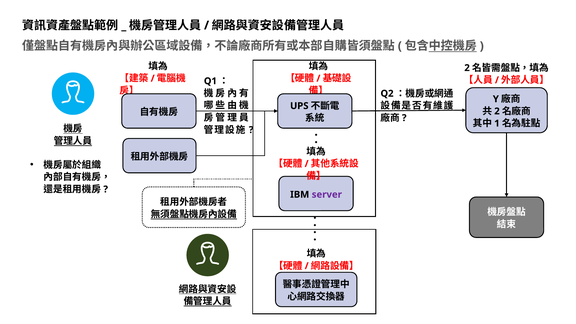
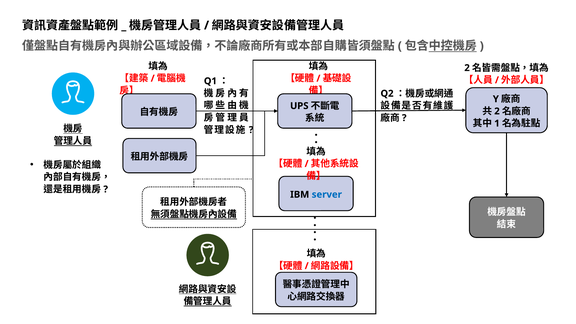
server colour: purple -> blue
